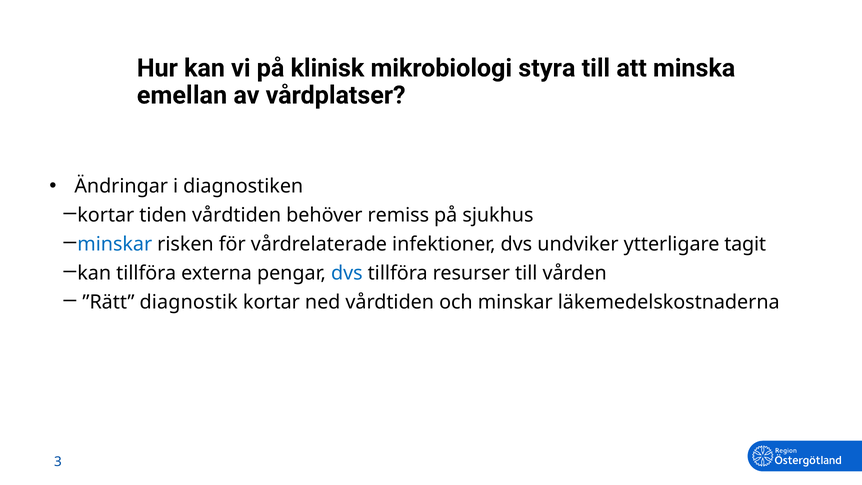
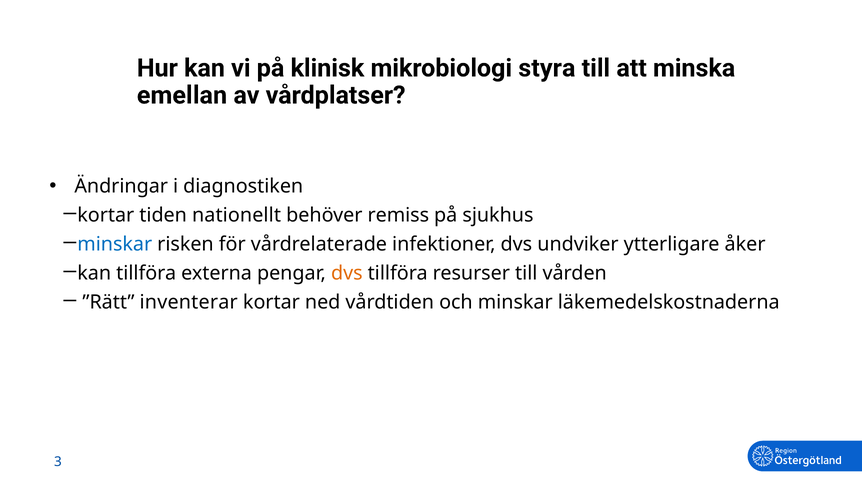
tiden vårdtiden: vårdtiden -> nationellt
tagit: tagit -> åker
dvs at (347, 273) colour: blue -> orange
diagnostik: diagnostik -> inventerar
